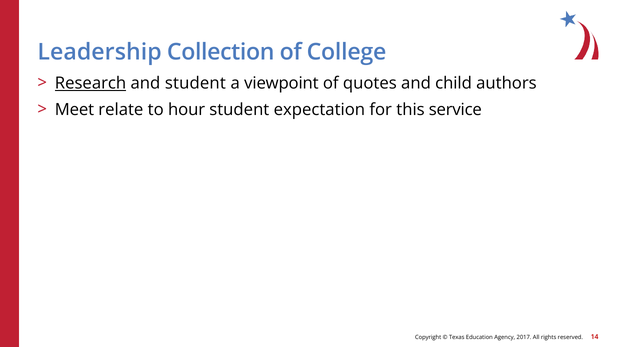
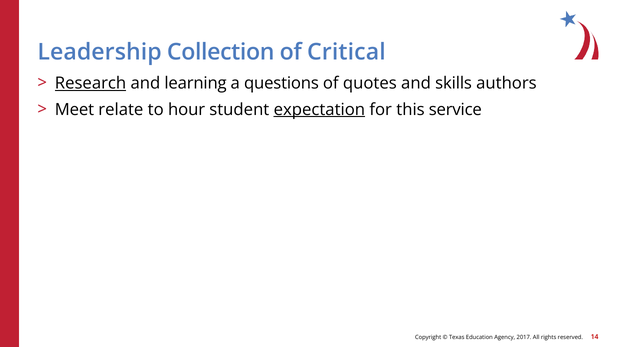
College: College -> Critical
and student: student -> learning
viewpoint: viewpoint -> questions
child: child -> skills
expectation underline: none -> present
